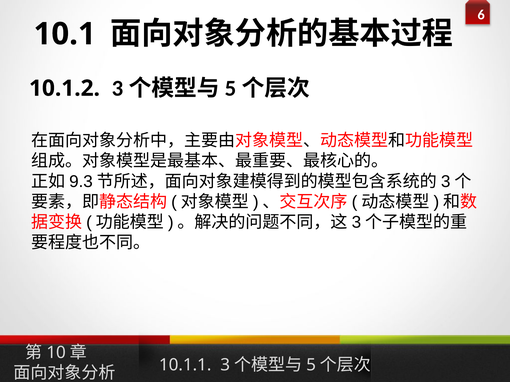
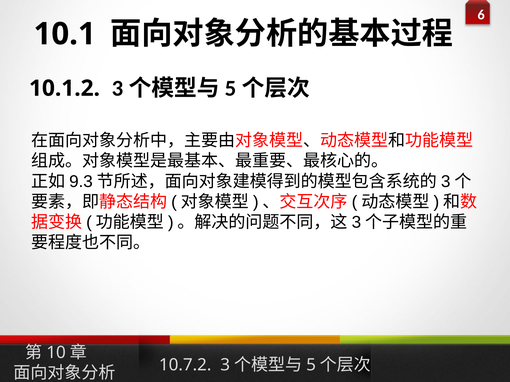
10.1.1: 10.1.1 -> 10.7.2
